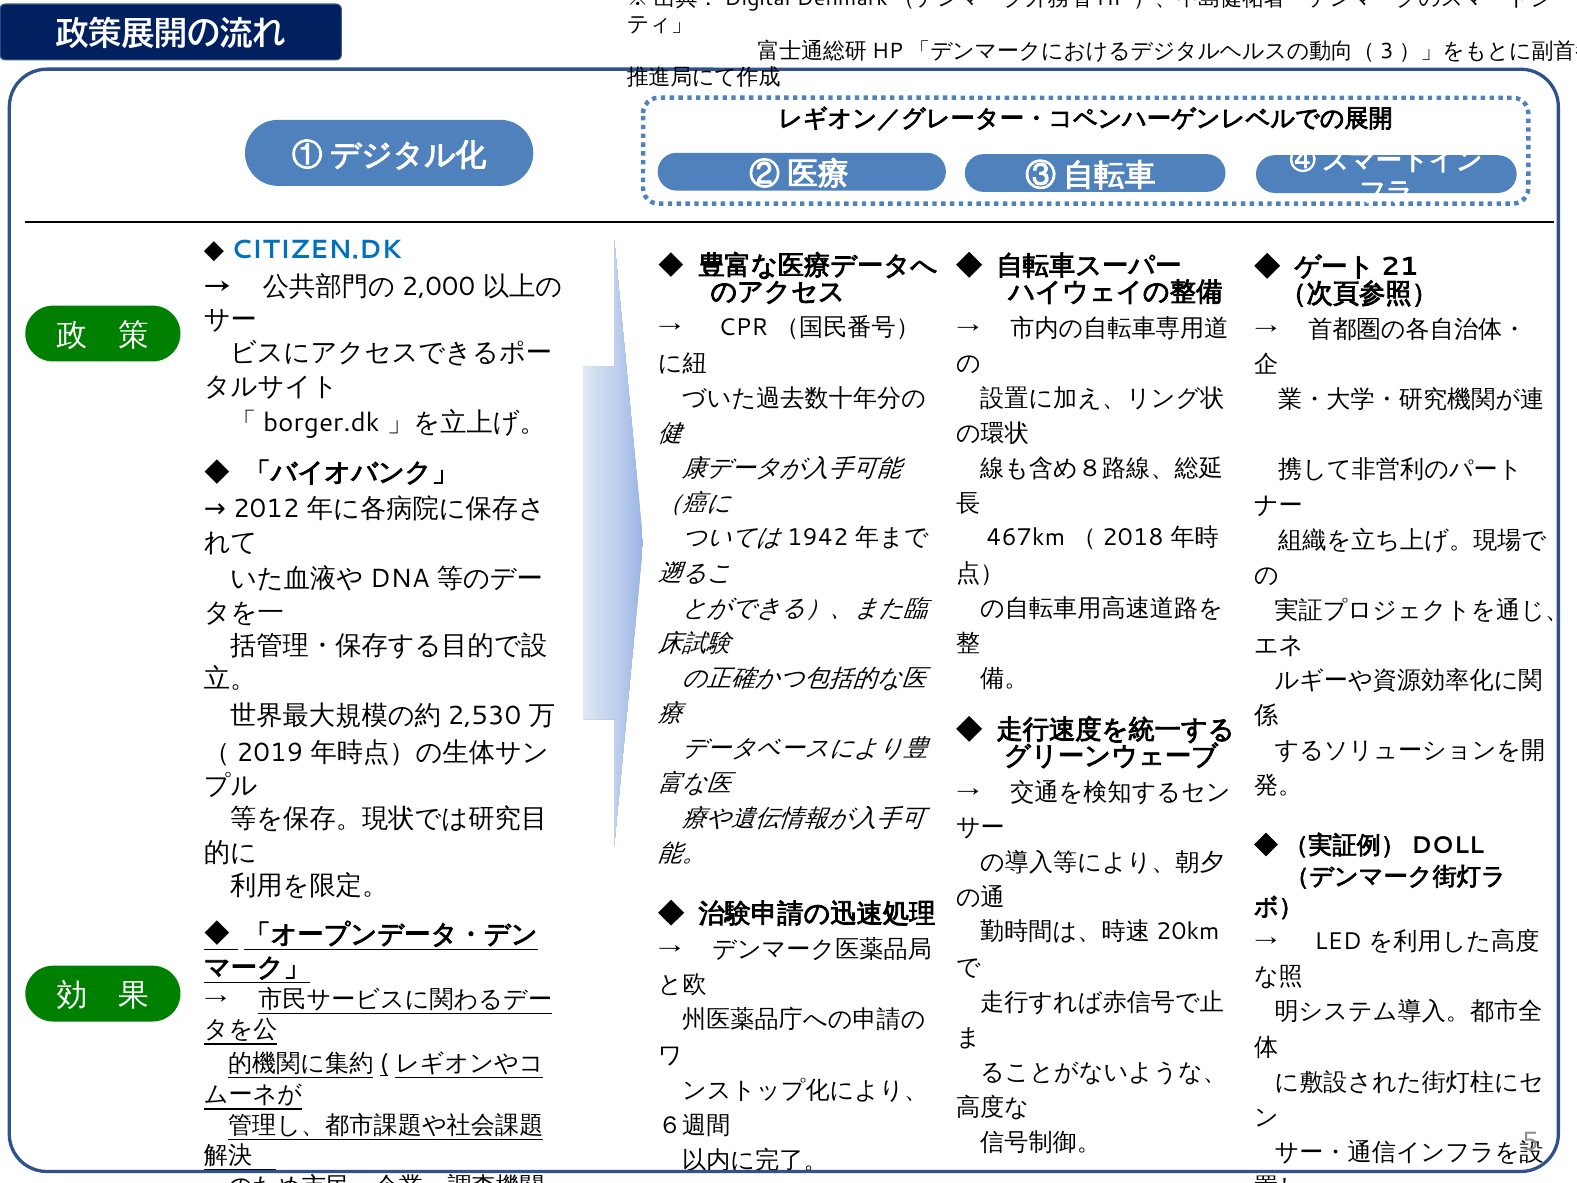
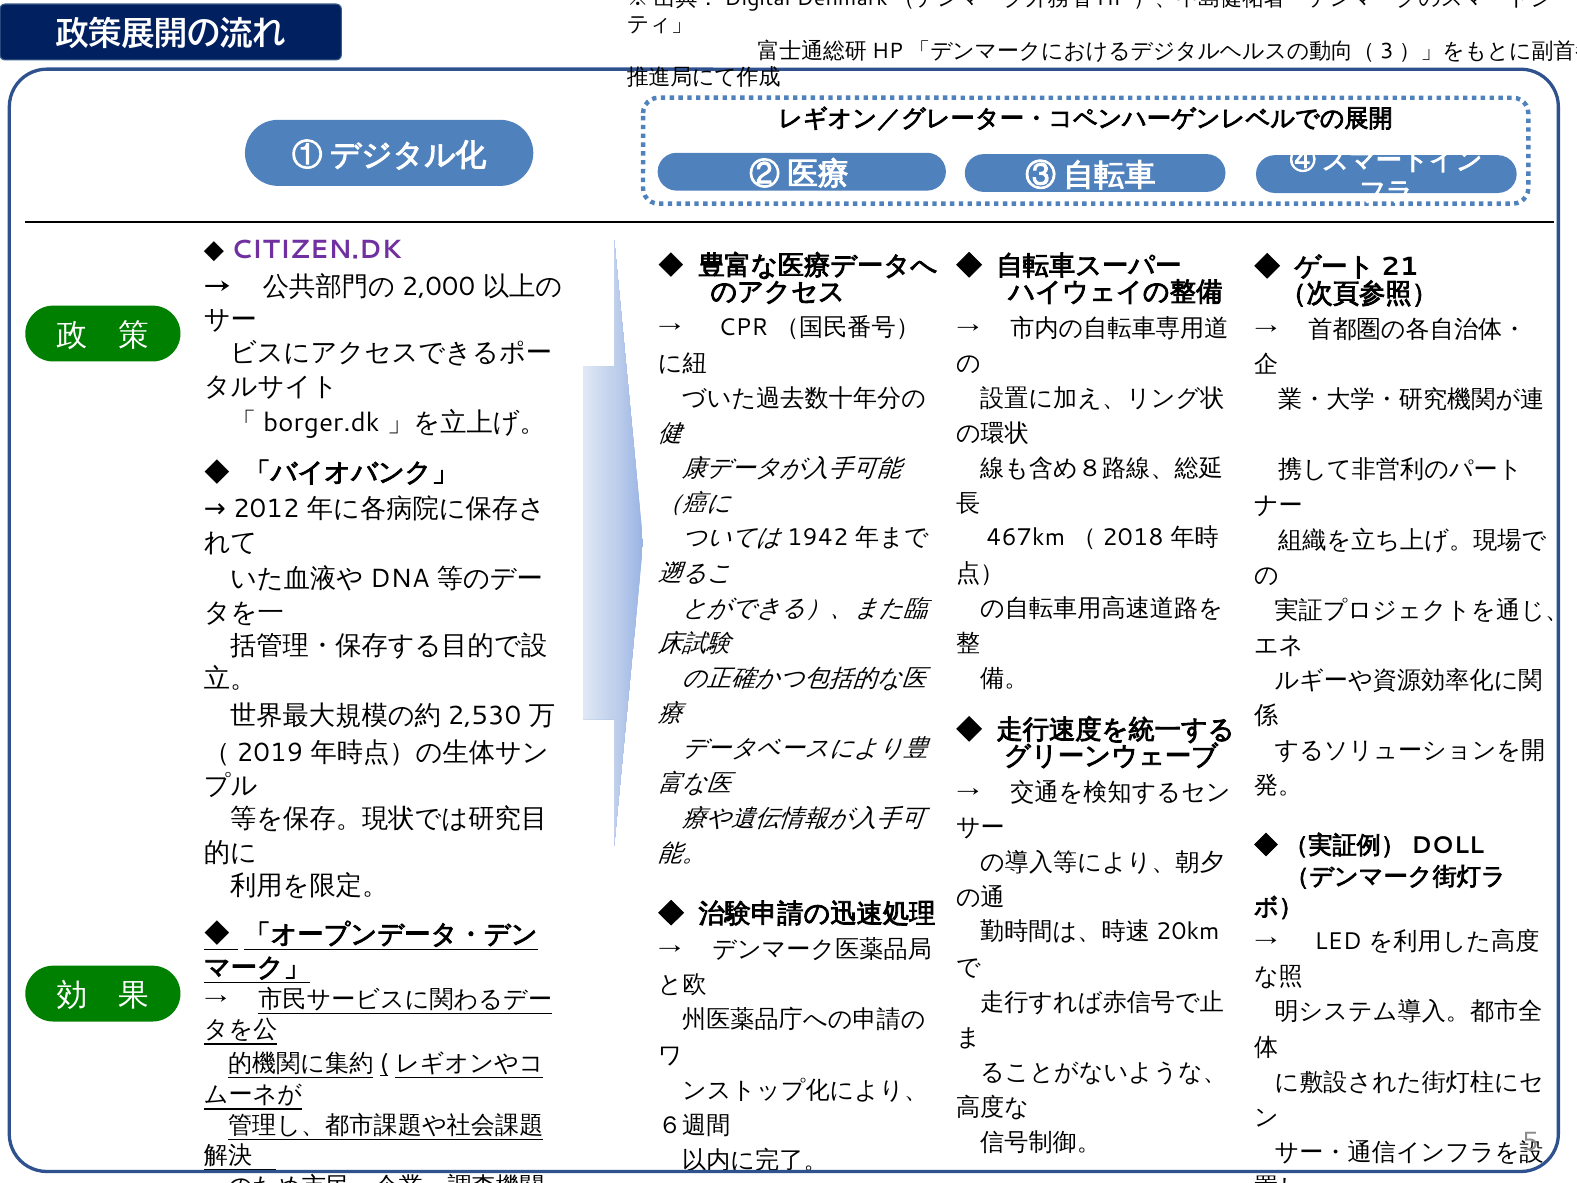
CITIZEN.DK colour: blue -> purple
